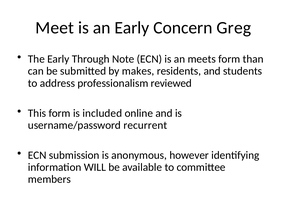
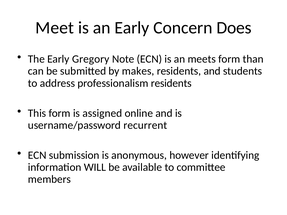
Greg: Greg -> Does
Through: Through -> Gregory
professionalism reviewed: reviewed -> residents
included: included -> assigned
